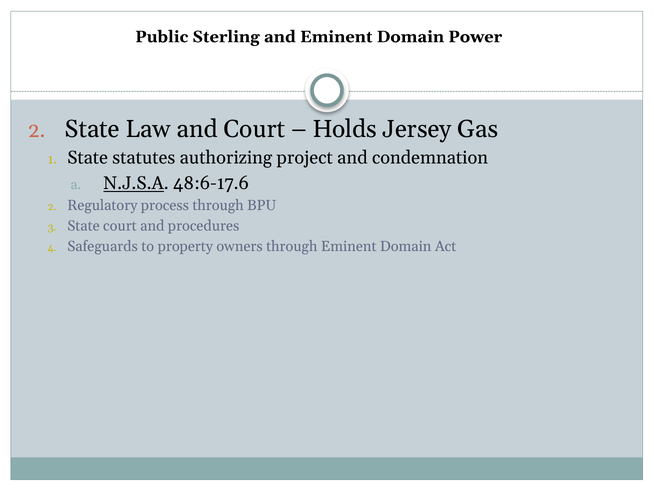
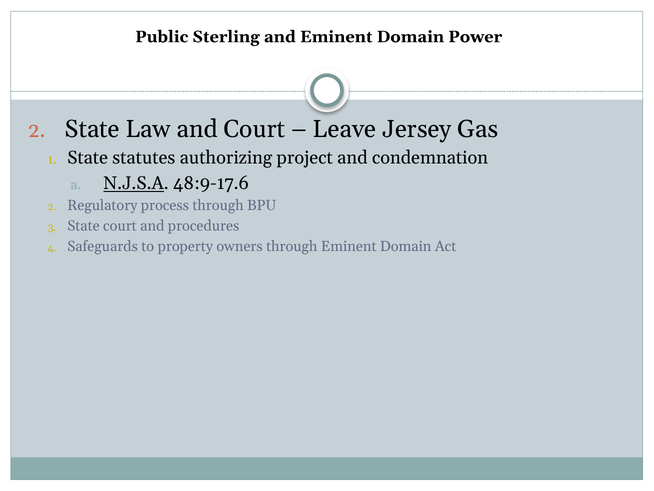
Holds: Holds -> Leave
48:6-17.6: 48:6-17.6 -> 48:9-17.6
